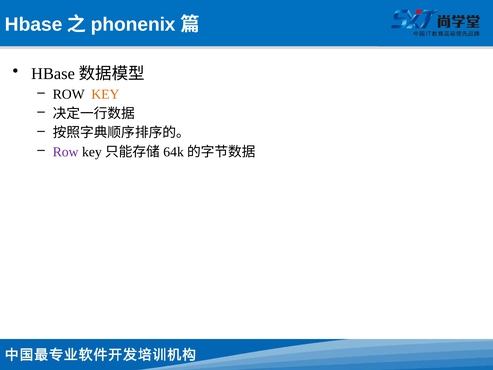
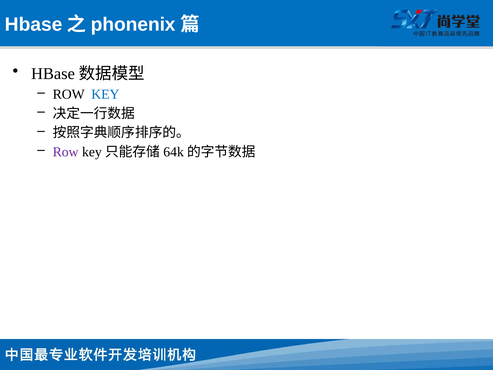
KEY colour: orange -> blue
